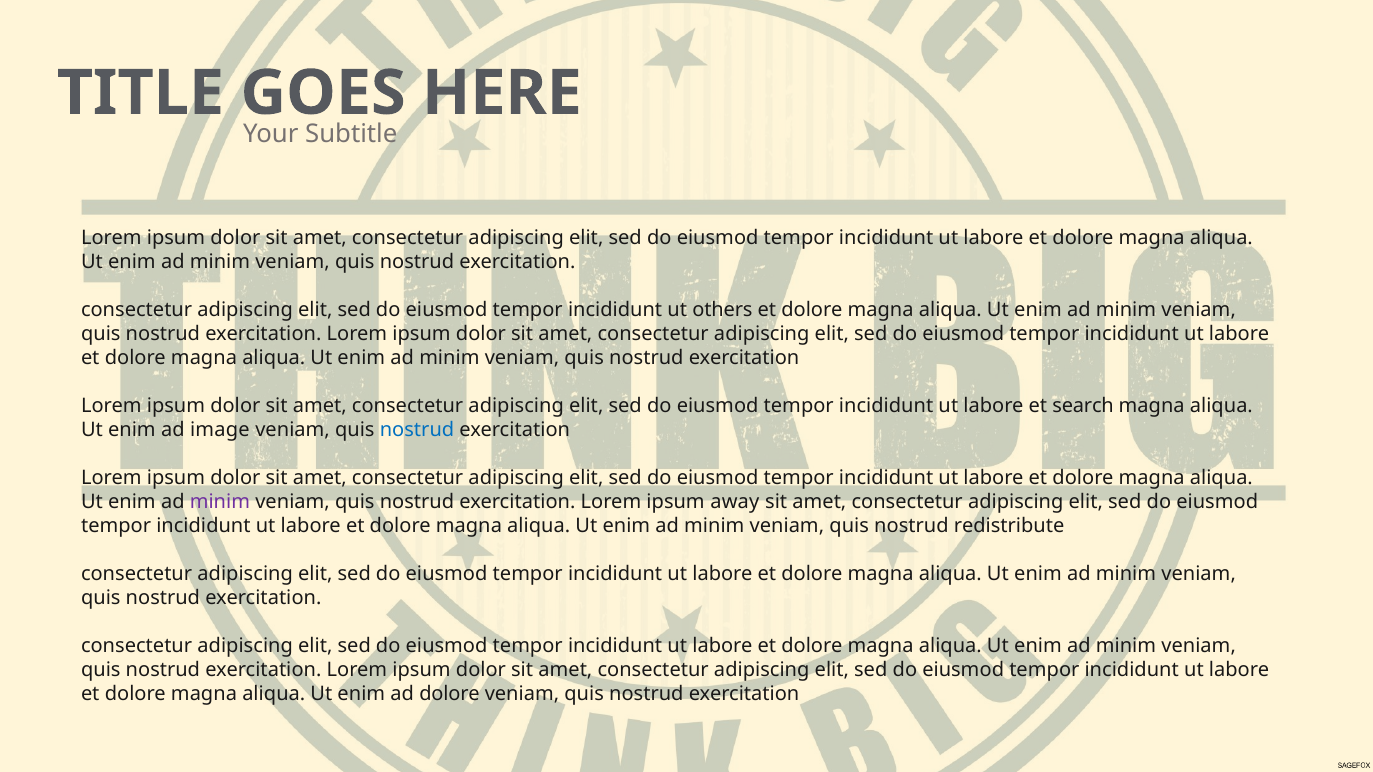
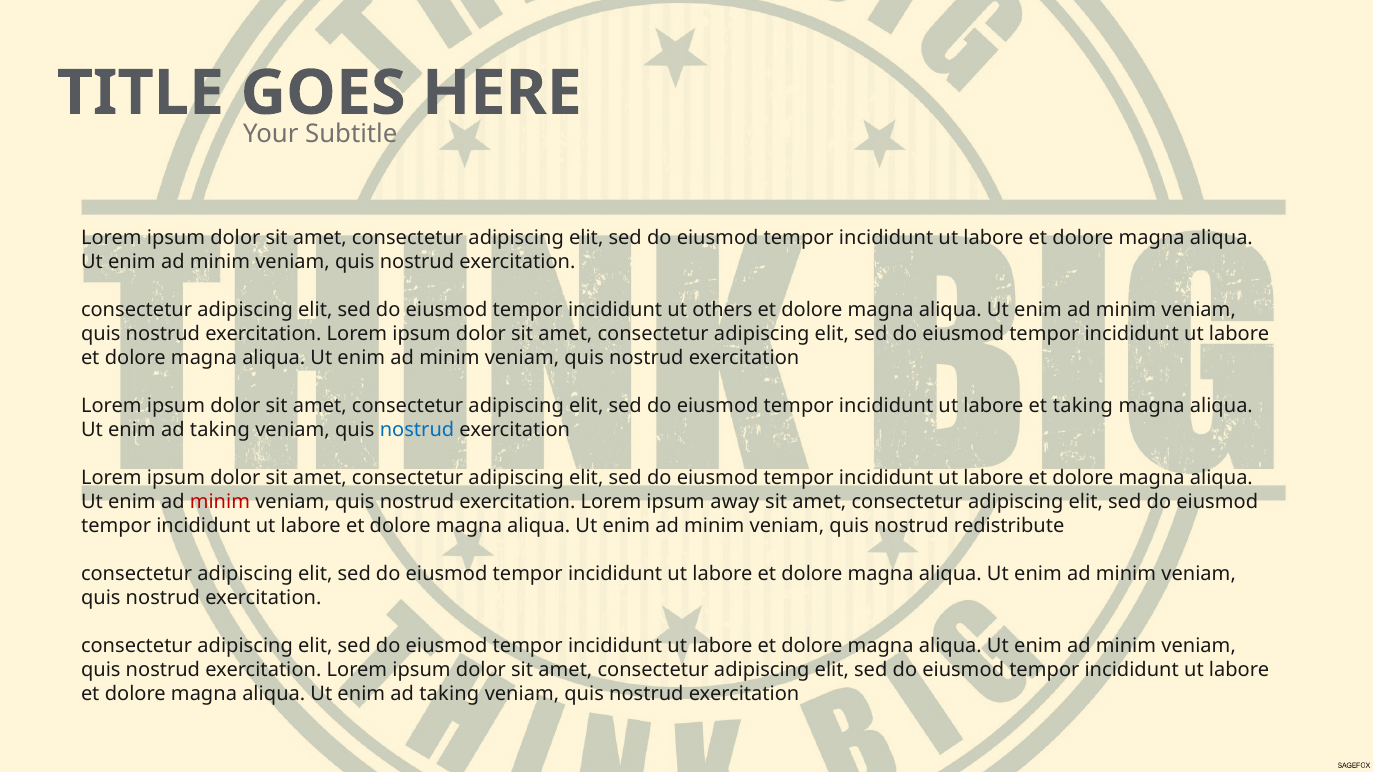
et search: search -> taking
image at (220, 430): image -> taking
minim at (220, 502) colour: purple -> red
dolore at (449, 695): dolore -> taking
